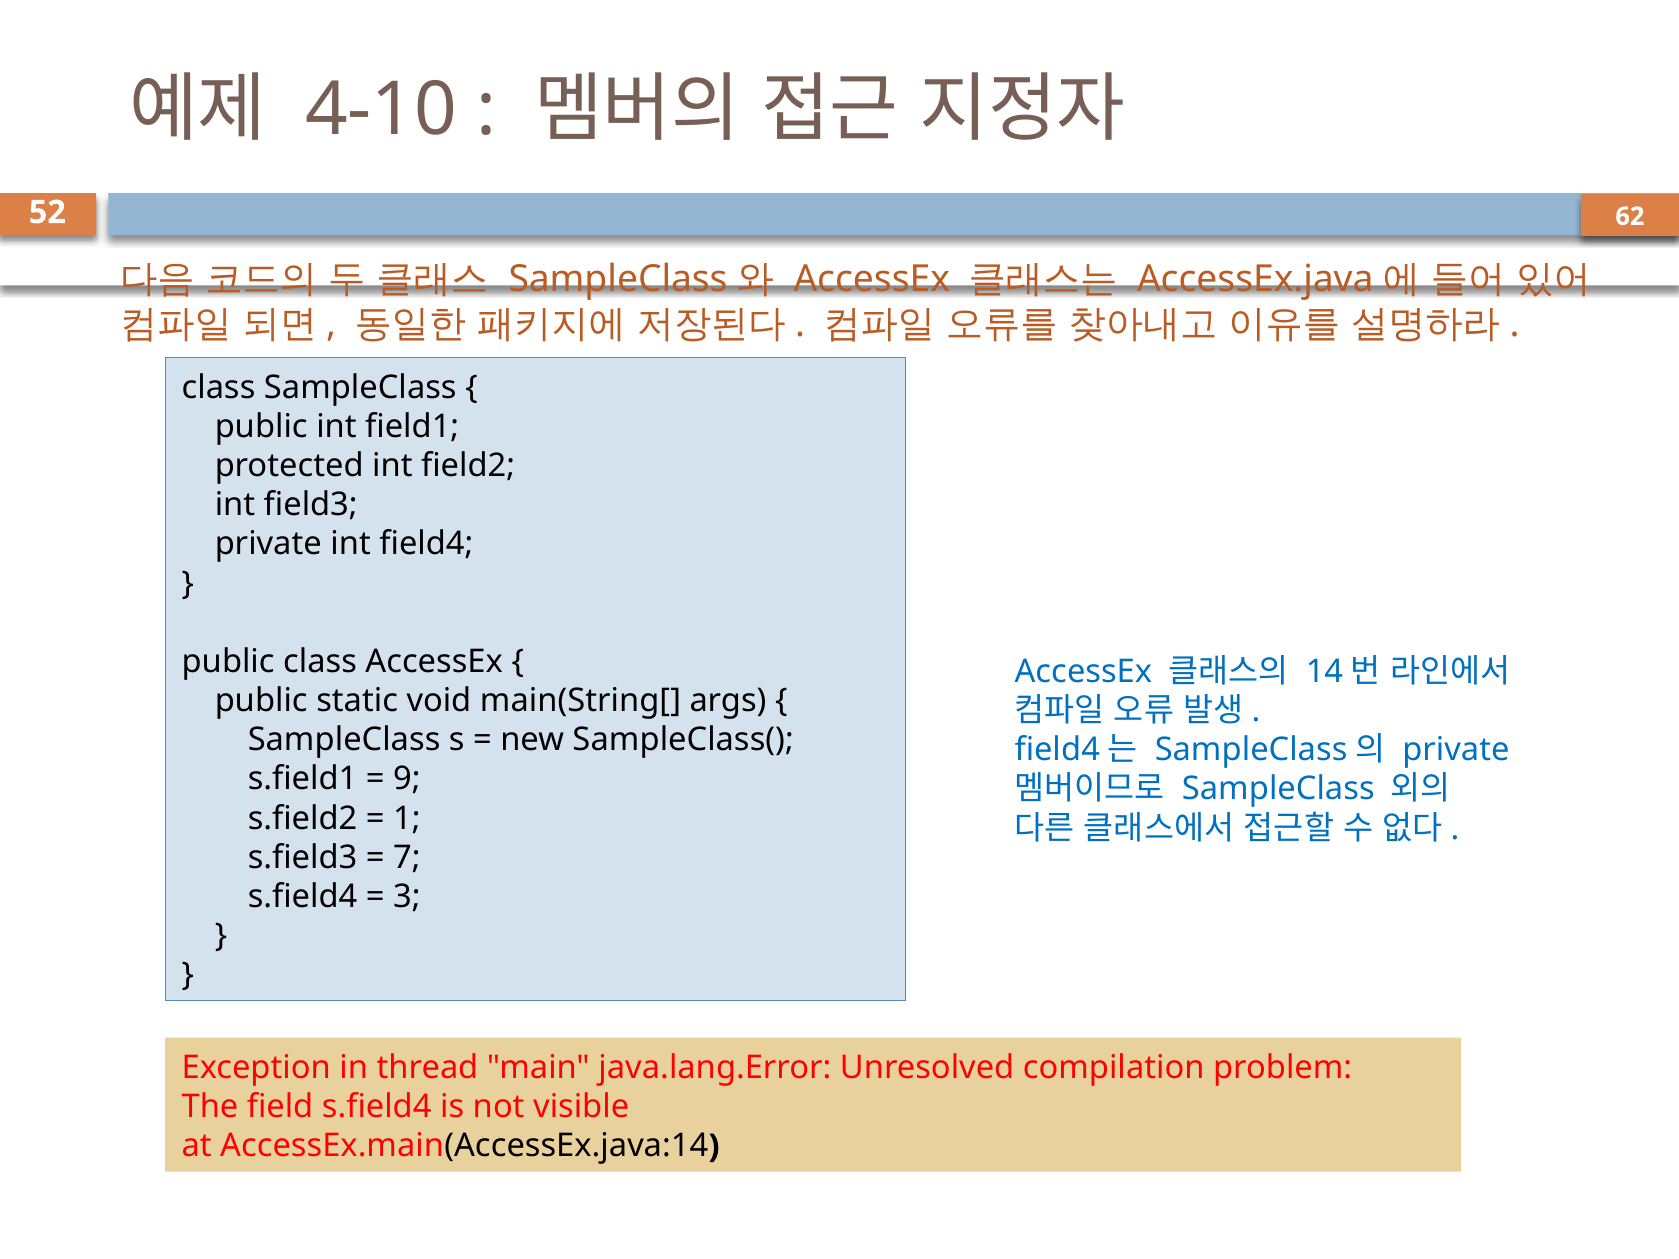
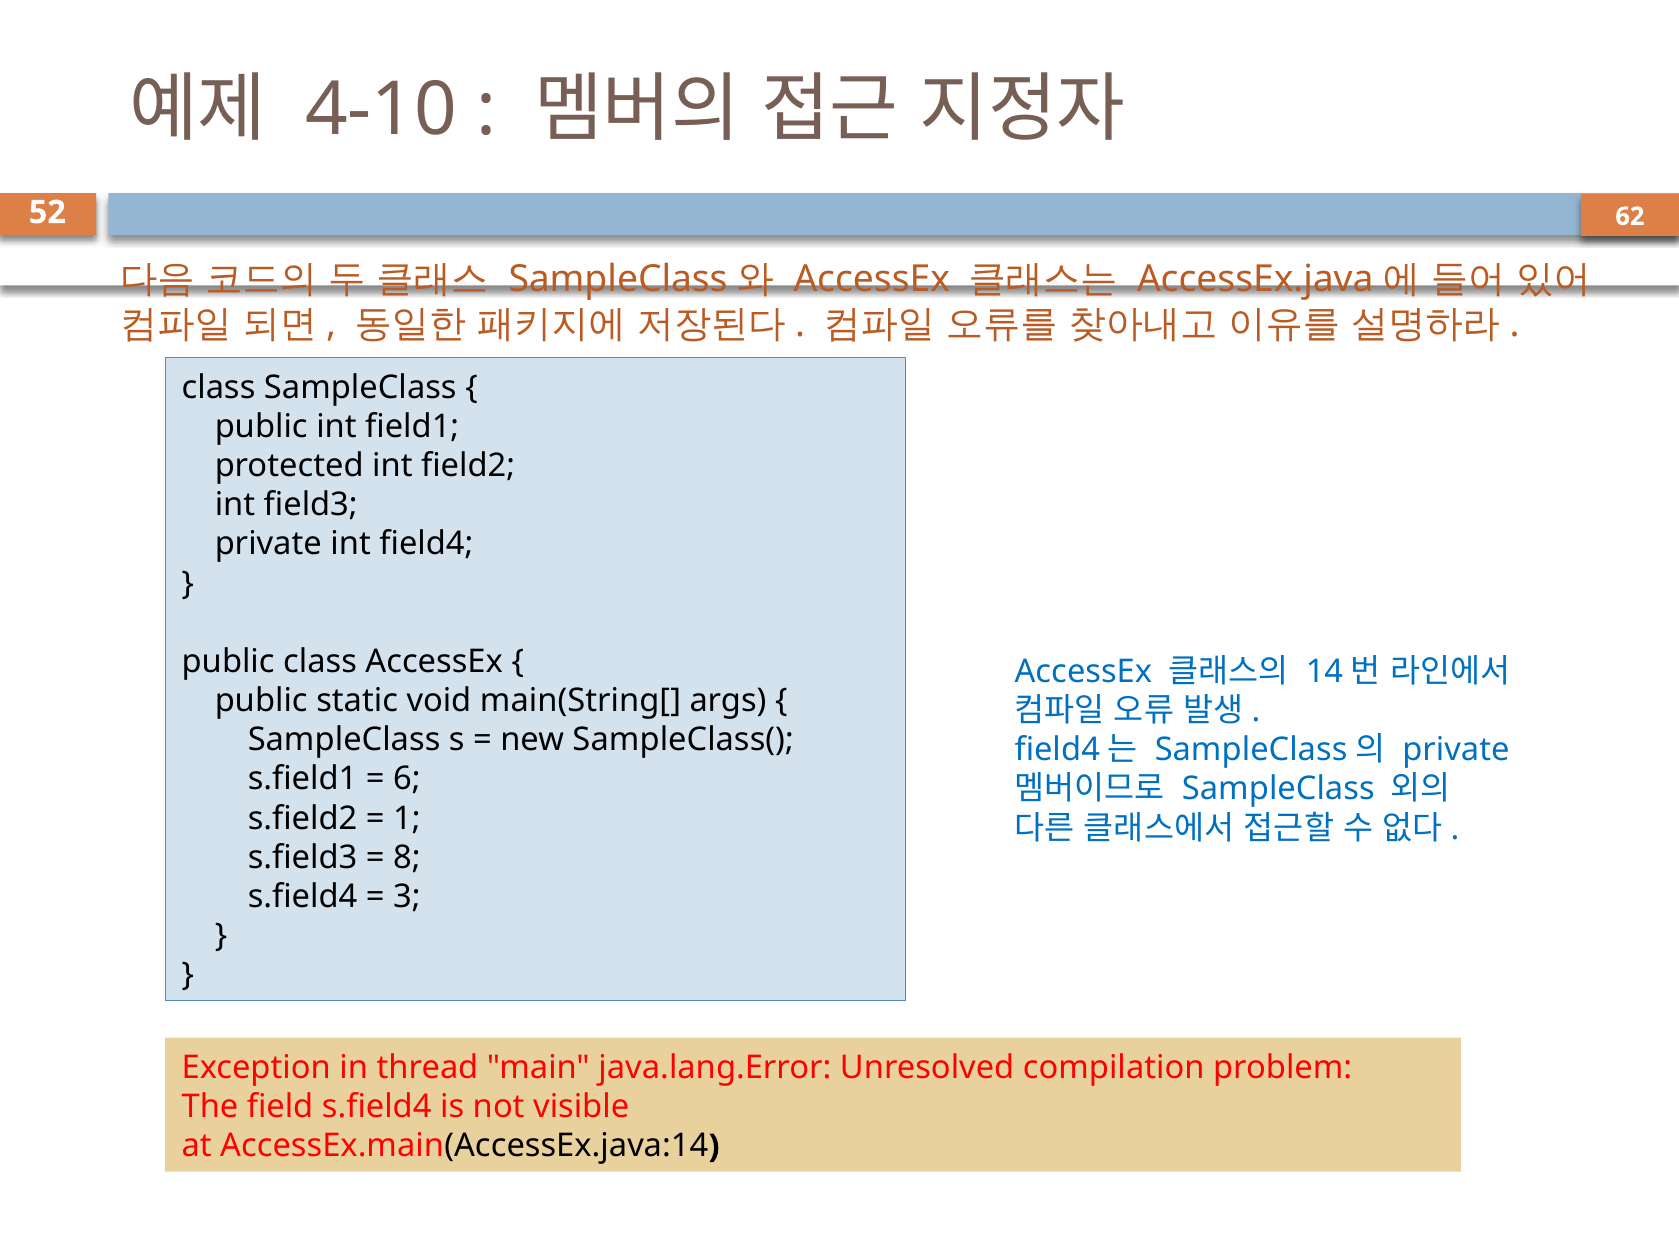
9: 9 -> 6
7: 7 -> 8
